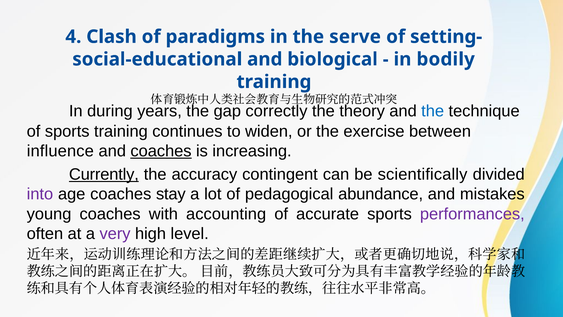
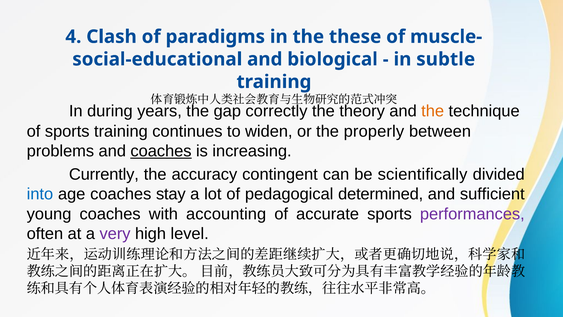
serve: serve -> these
setting-: setting- -> muscle-
bodily: bodily -> subtle
the at (433, 111) colour: blue -> orange
exercise: exercise -> properly
influence: influence -> problems
Currently underline: present -> none
into colour: purple -> blue
abundance: abundance -> determined
mistakes: mistakes -> sufficient
